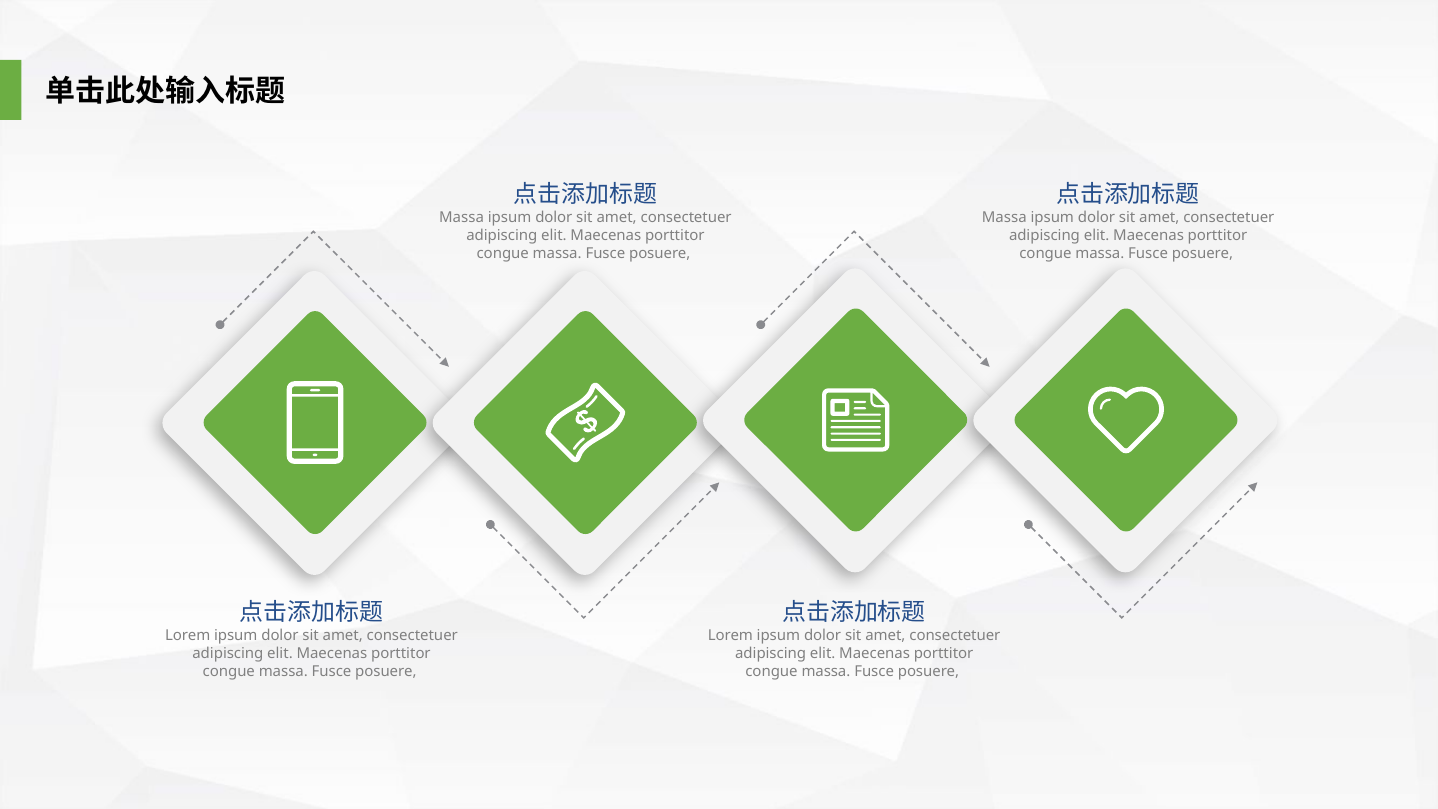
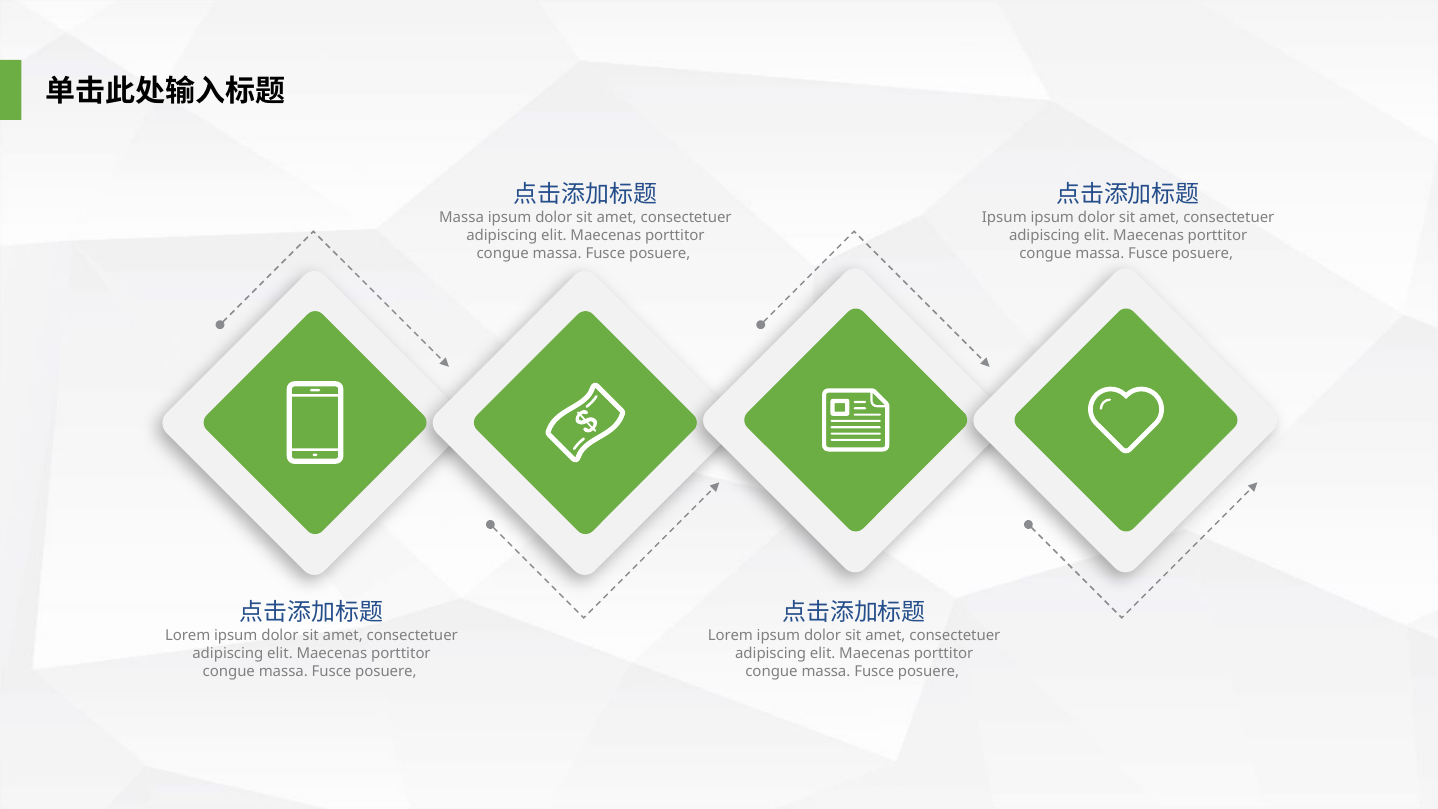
Massa at (1004, 218): Massa -> Ipsum
